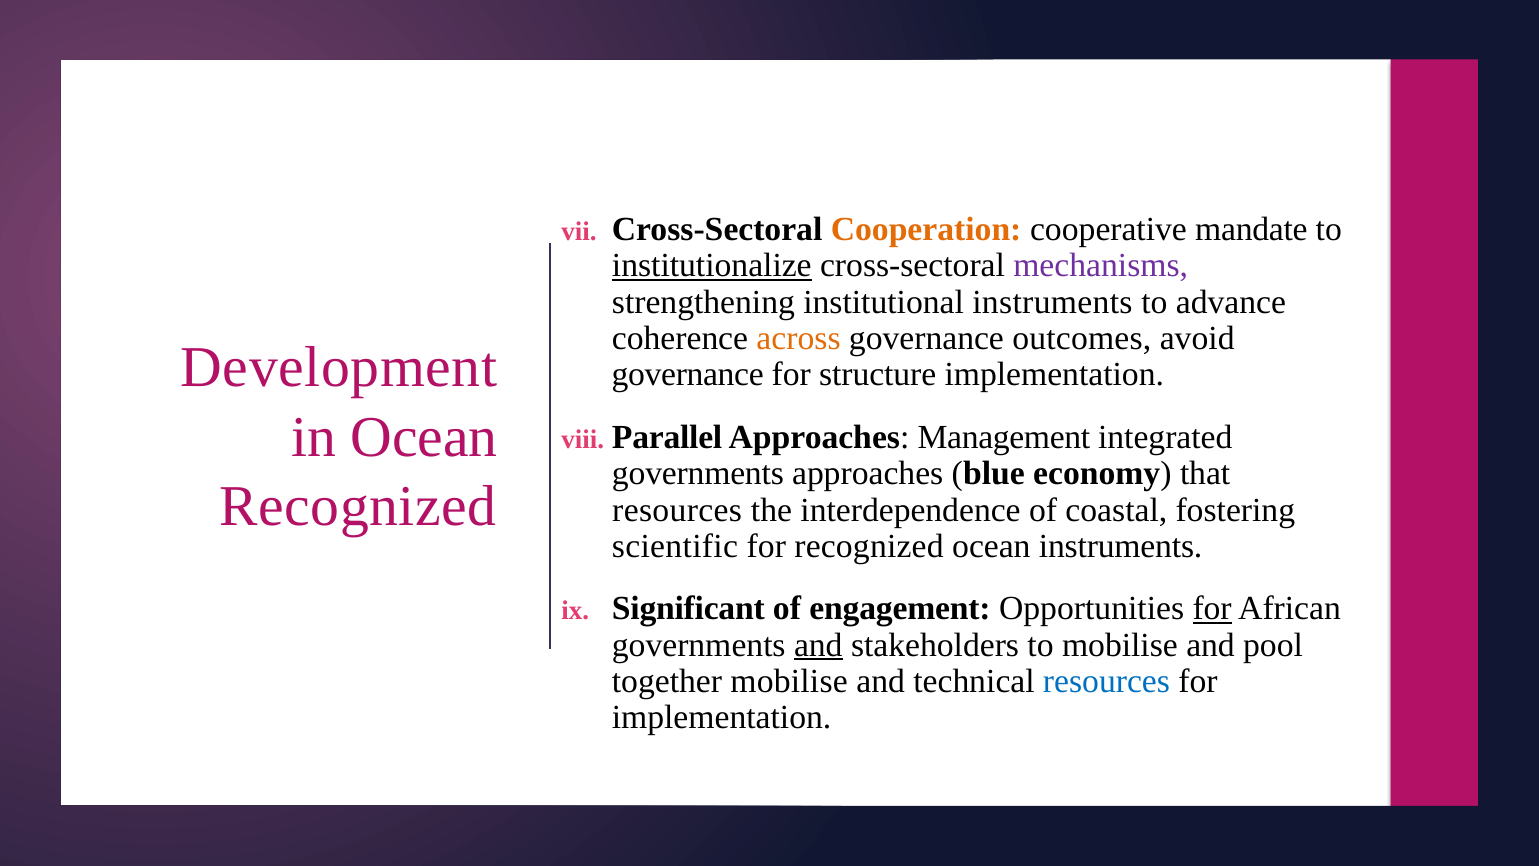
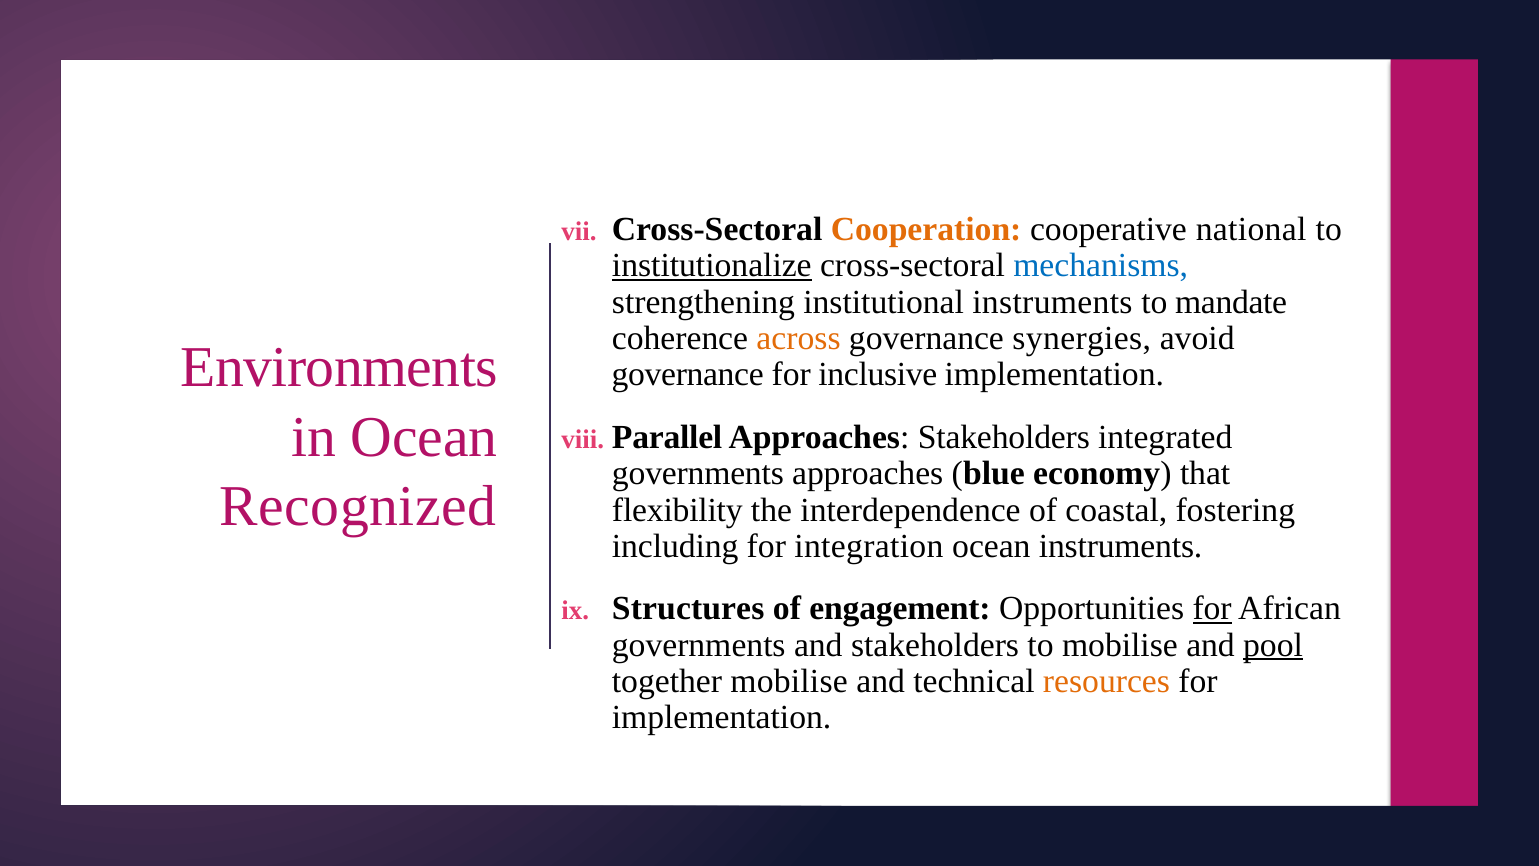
mandate: mandate -> national
mechanisms colour: purple -> blue
advance: advance -> mandate
outcomes: outcomes -> synergies
Development: Development -> Environments
structure: structure -> inclusive
Approaches Management: Management -> Stakeholders
resources at (677, 510): resources -> flexibility
scientific: scientific -> including
for recognized: recognized -> integration
Significant: Significant -> Structures
and at (818, 645) underline: present -> none
pool underline: none -> present
resources at (1107, 681) colour: blue -> orange
